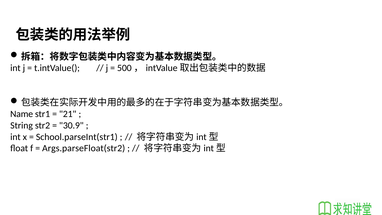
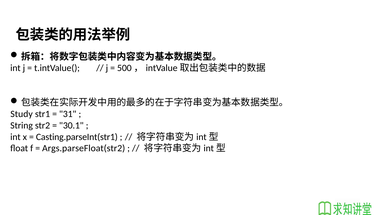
Name: Name -> Study
21: 21 -> 31
30.9: 30.9 -> 30.1
School.parseInt(str1: School.parseInt(str1 -> Casting.parseInt(str1
